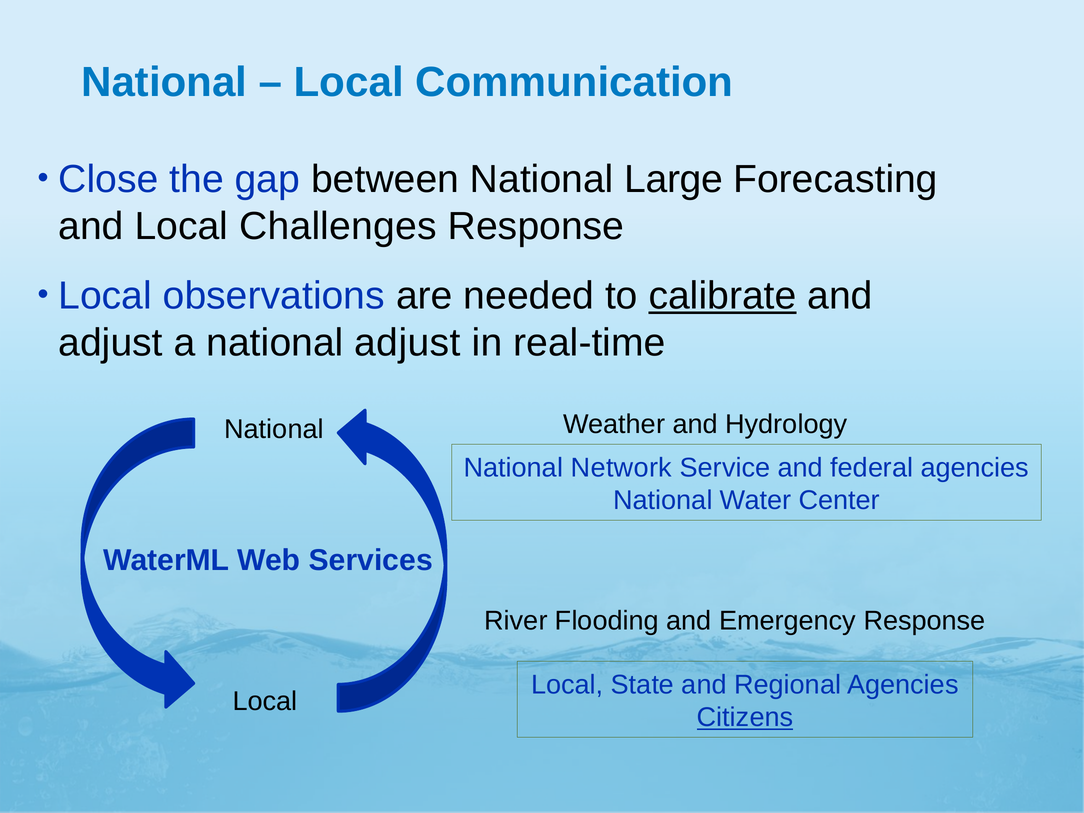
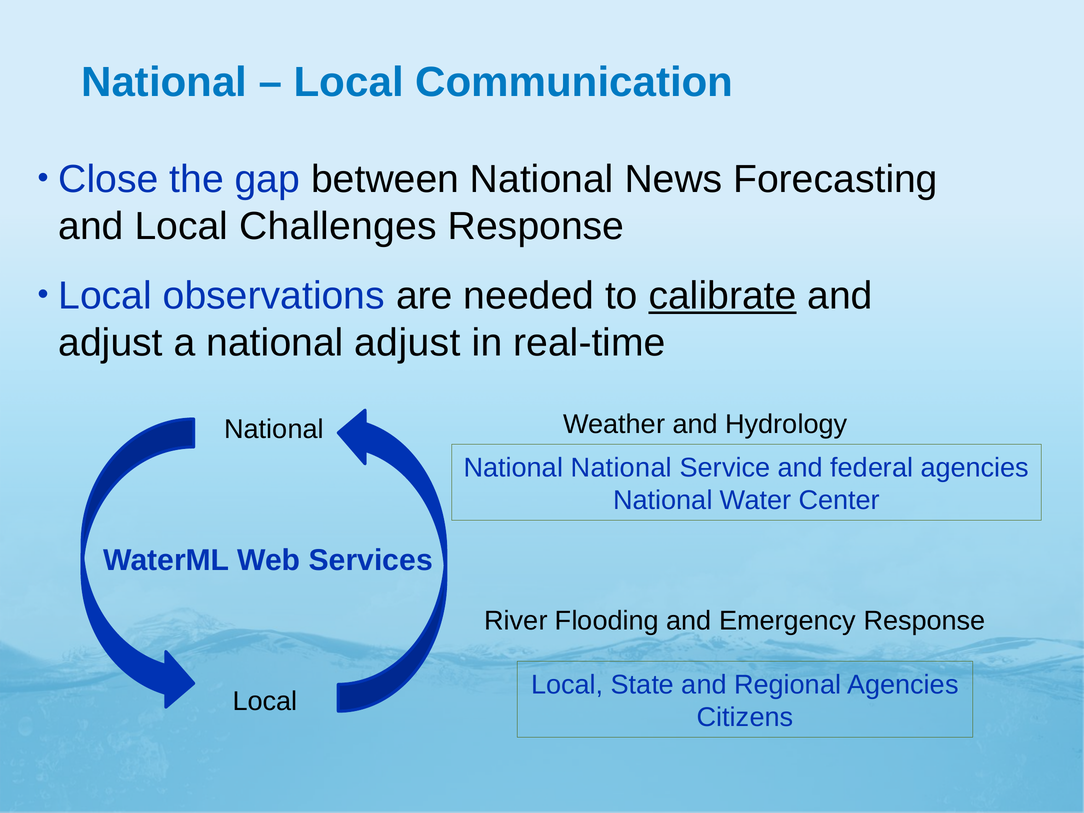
Large: Large -> News
National Network: Network -> National
Citizens underline: present -> none
